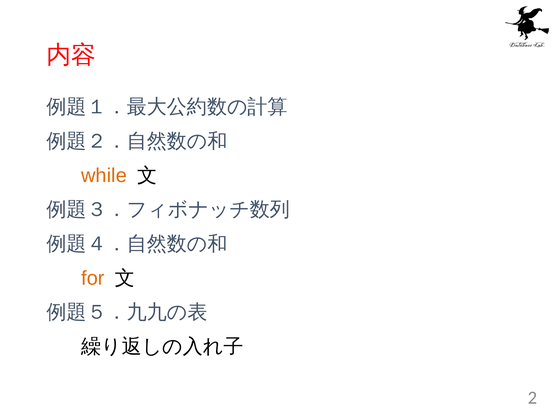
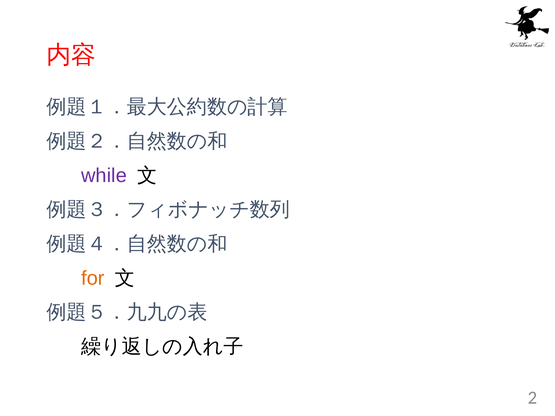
while colour: orange -> purple
